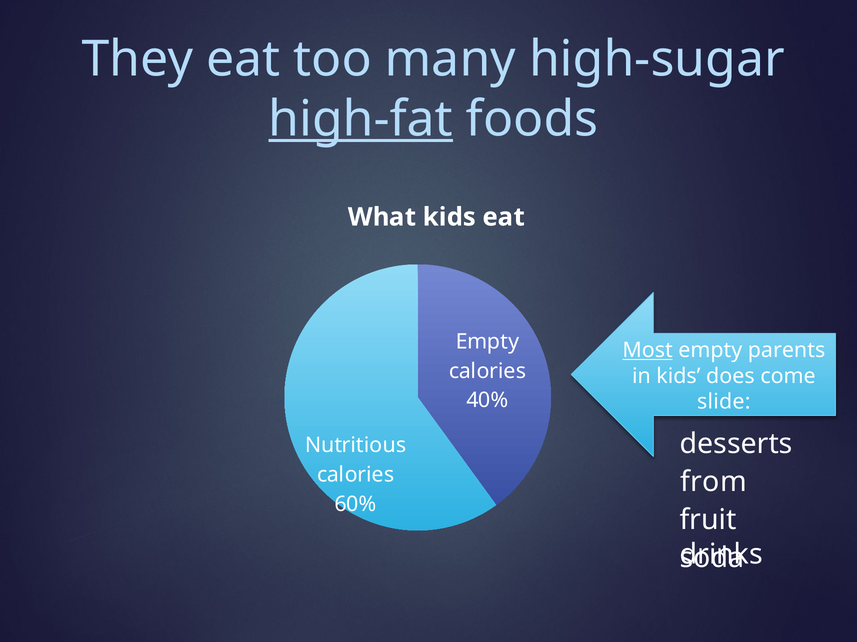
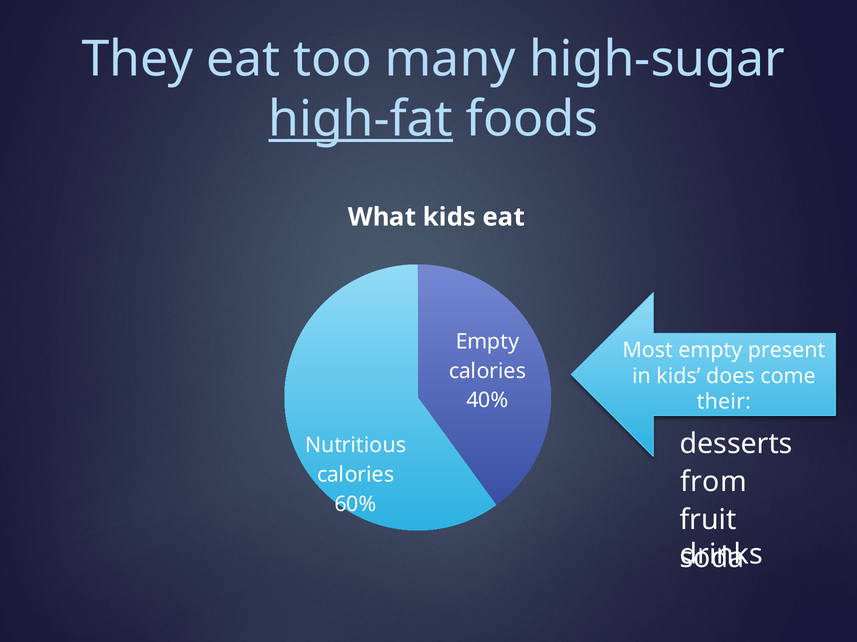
Most underline: present -> none
parents: parents -> present
slide: slide -> their
